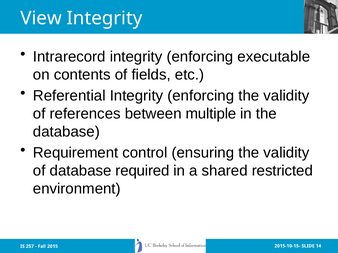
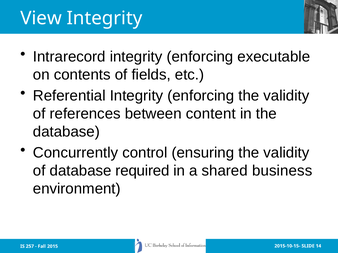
multiple: multiple -> content
Requirement: Requirement -> Concurrently
restricted: restricted -> business
